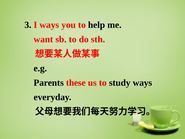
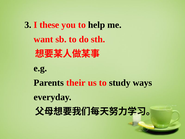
I ways: ways -> these
these: these -> their
